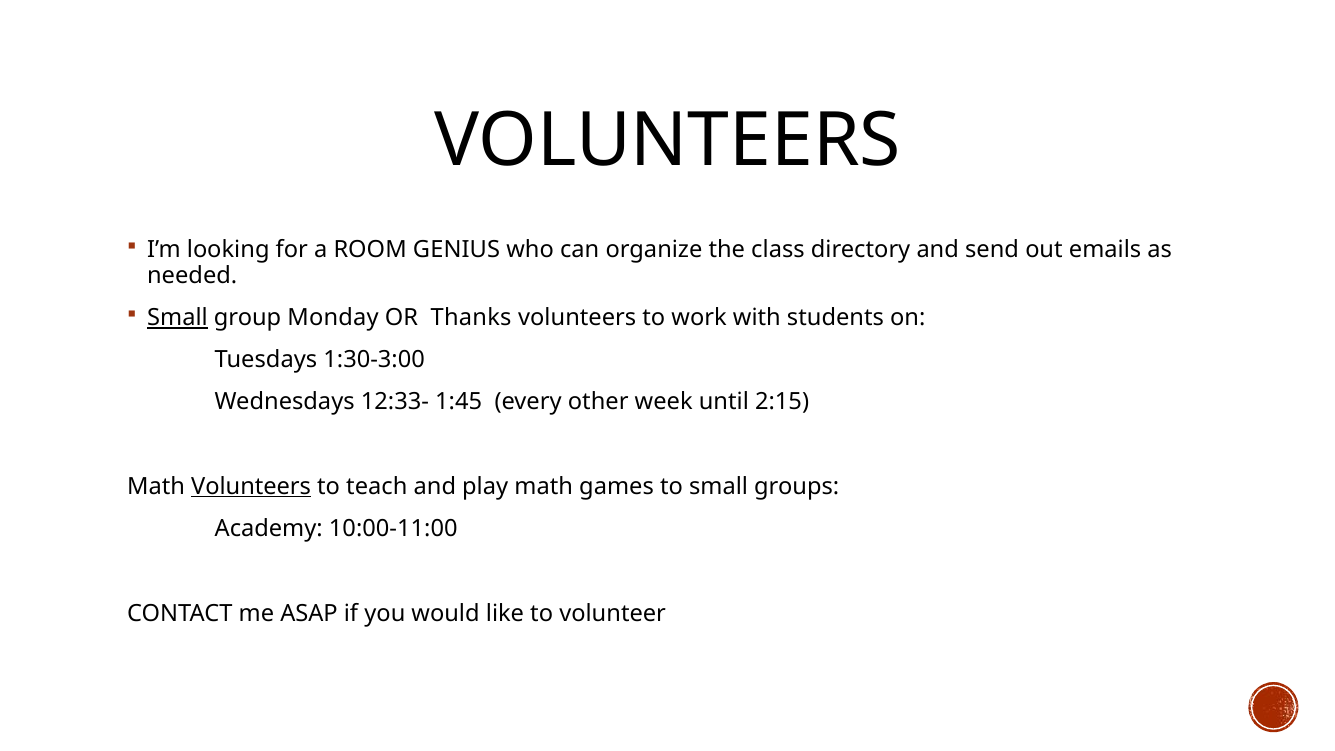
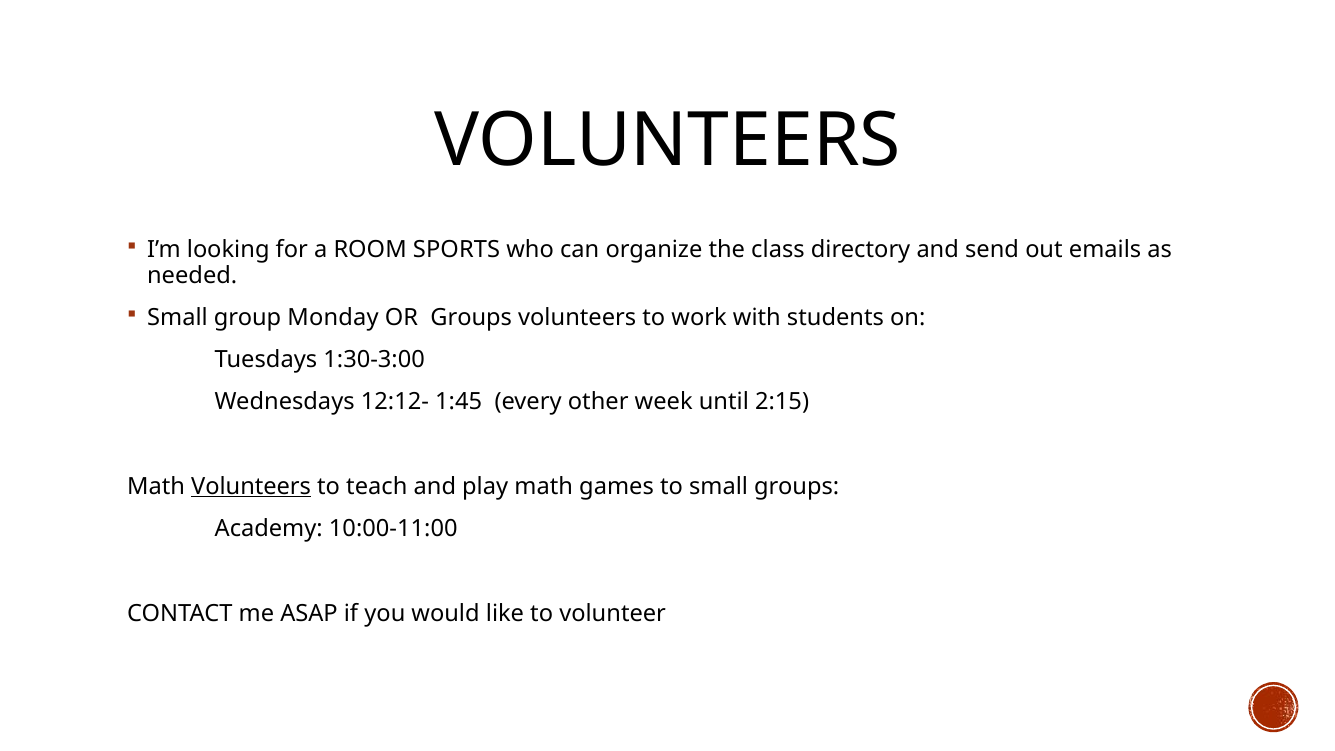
GENIUS: GENIUS -> SPORTS
Small at (177, 318) underline: present -> none
OR Thanks: Thanks -> Groups
12:33-: 12:33- -> 12:12-
